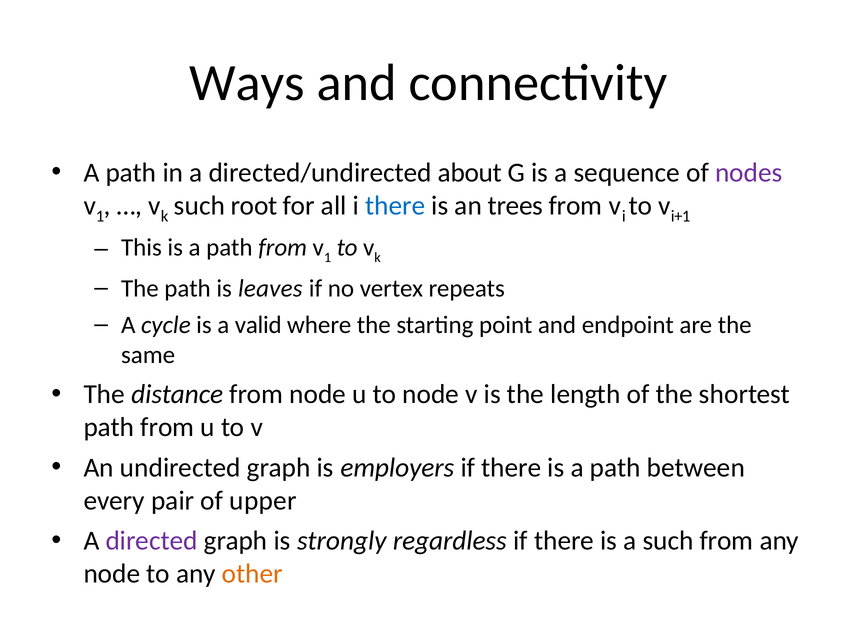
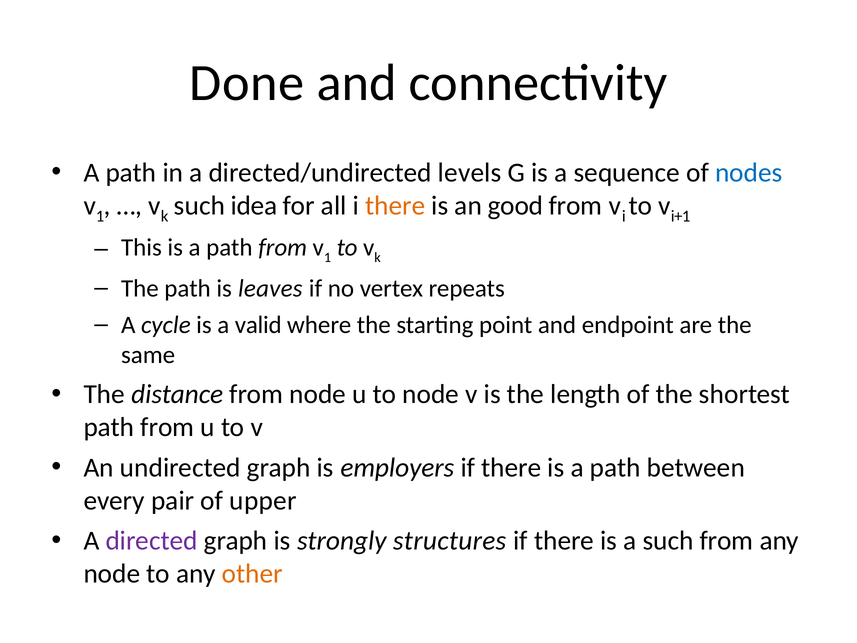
Ways: Ways -> Done
about: about -> levels
nodes colour: purple -> blue
root: root -> idea
there at (395, 205) colour: blue -> orange
trees: trees -> good
regardless: regardless -> structures
